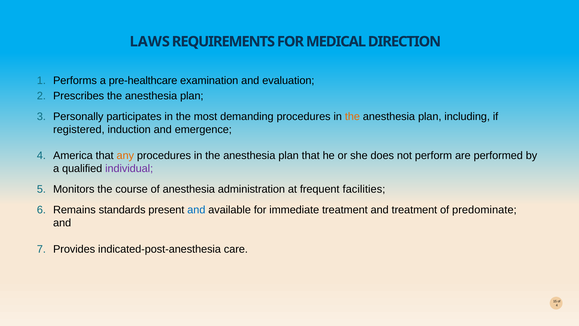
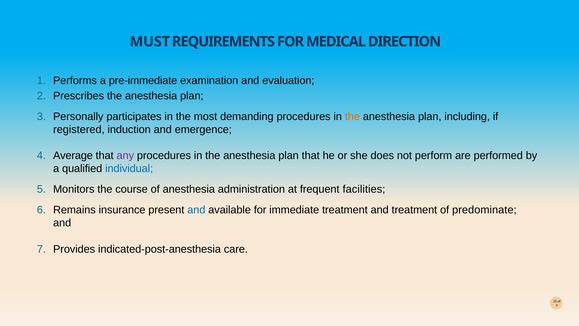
LAWS: LAWS -> MUST
pre-healthcare: pre-healthcare -> pre-immediate
America: America -> Average
any colour: orange -> purple
individual colour: purple -> blue
standards: standards -> insurance
